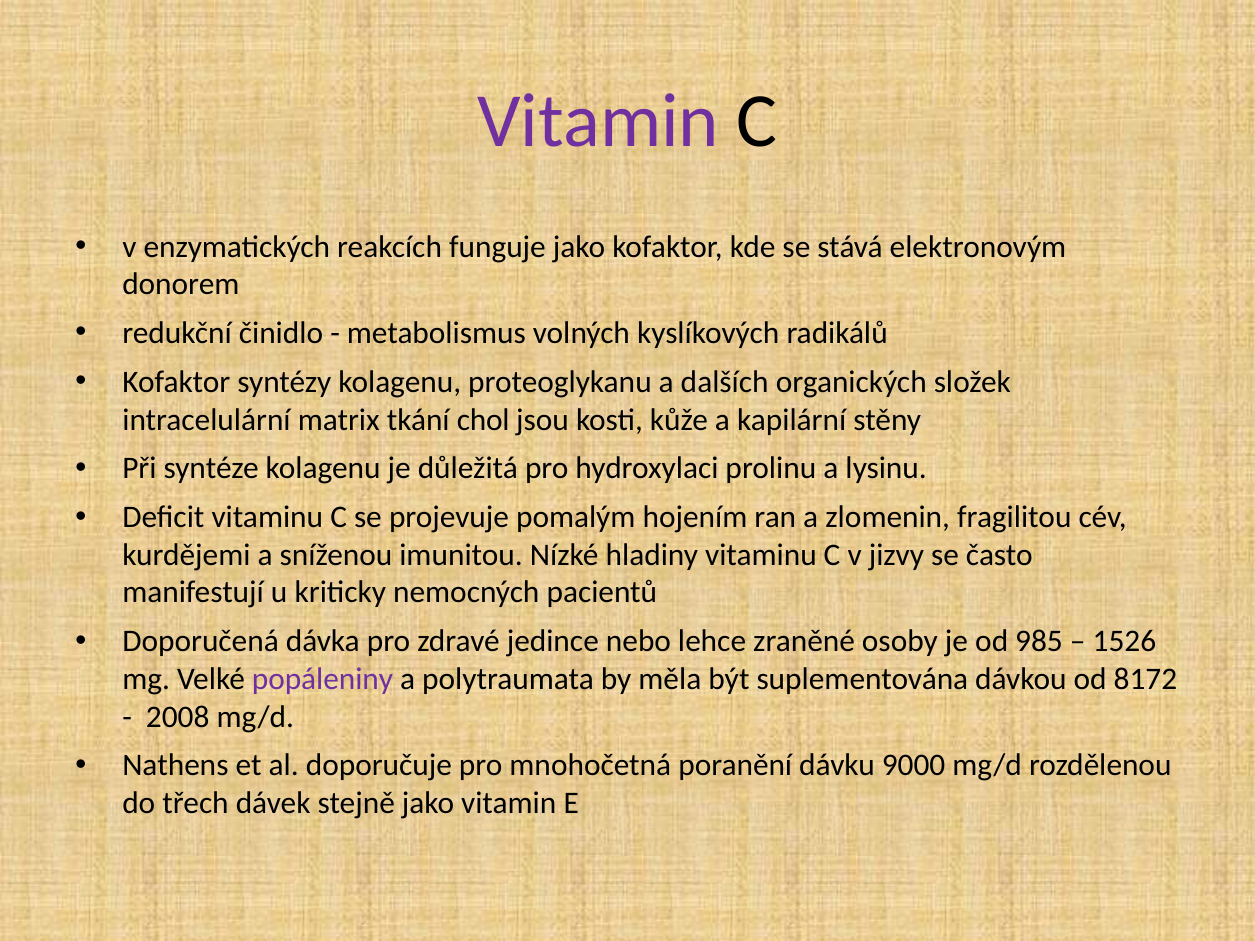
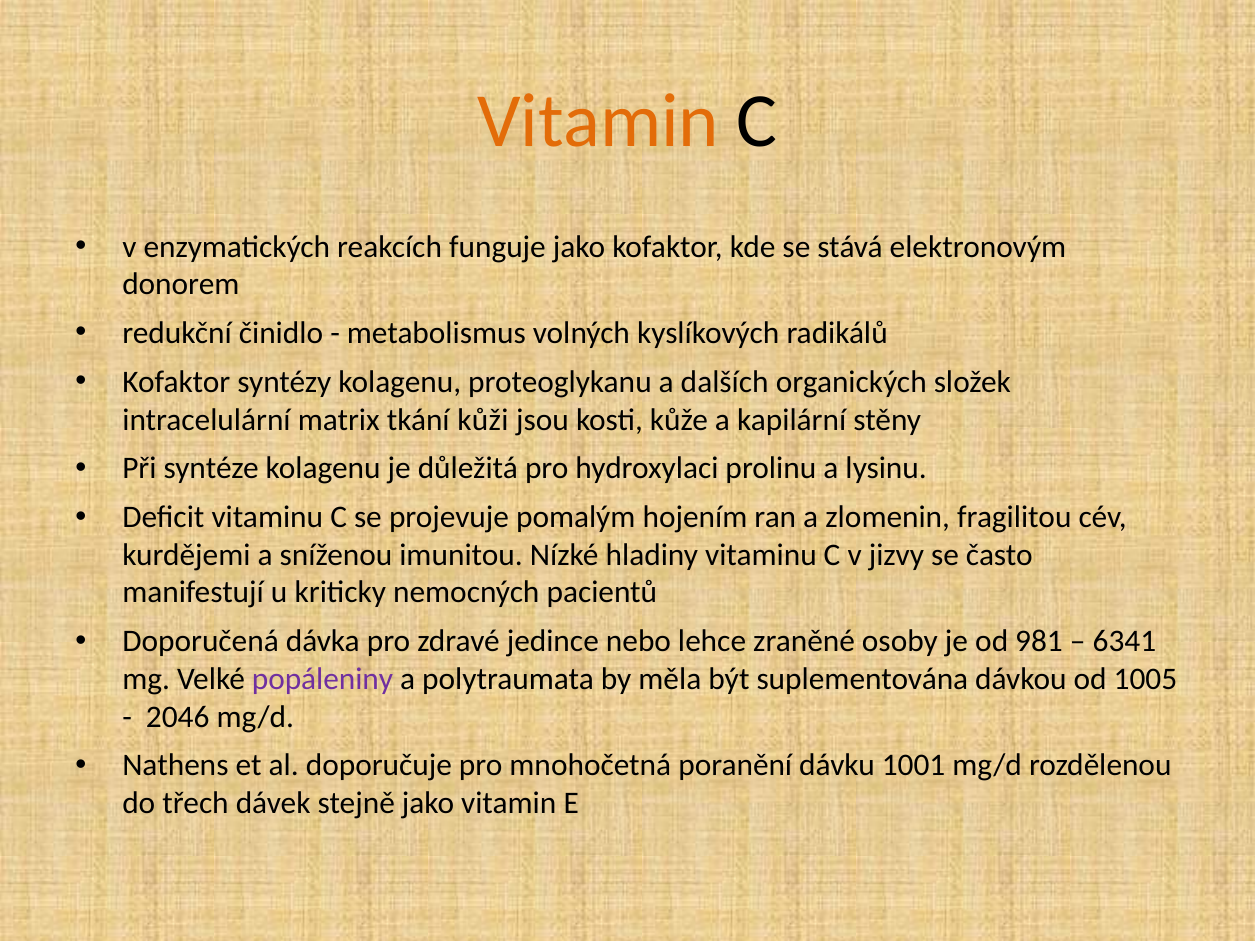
Vitamin at (598, 121) colour: purple -> orange
chol: chol -> kůži
985: 985 -> 981
1526: 1526 -> 6341
8172: 8172 -> 1005
2008: 2008 -> 2046
9000: 9000 -> 1001
